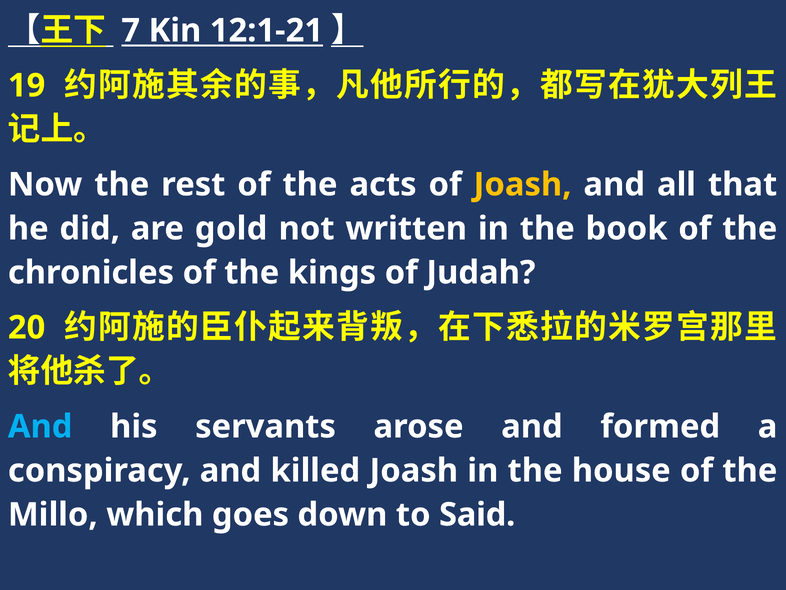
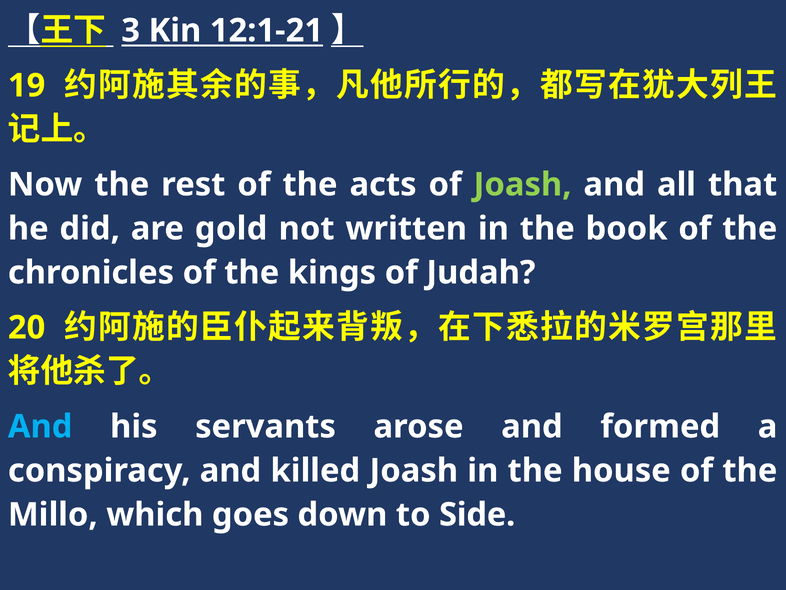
7: 7 -> 3
Joash at (523, 184) colour: yellow -> light green
Said: Said -> Side
